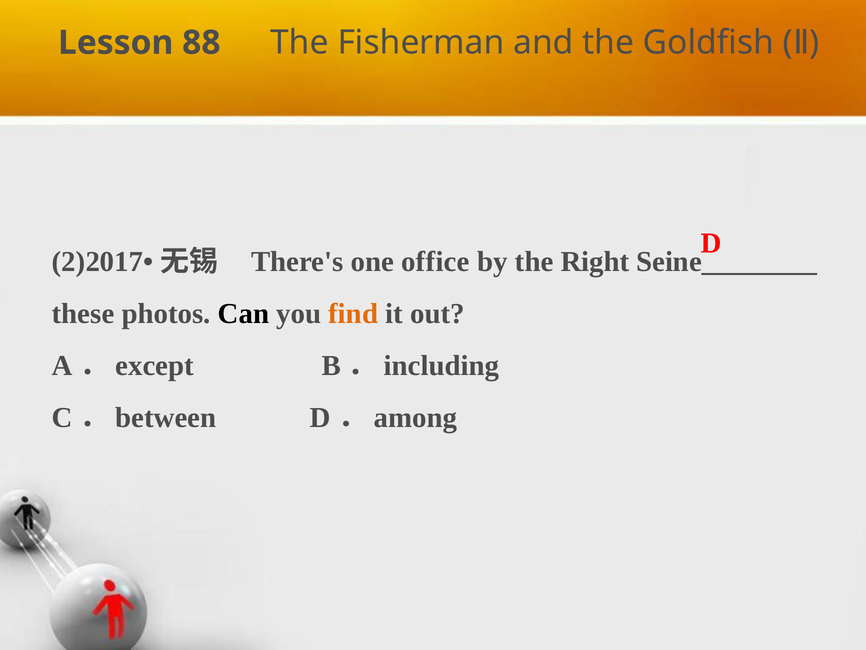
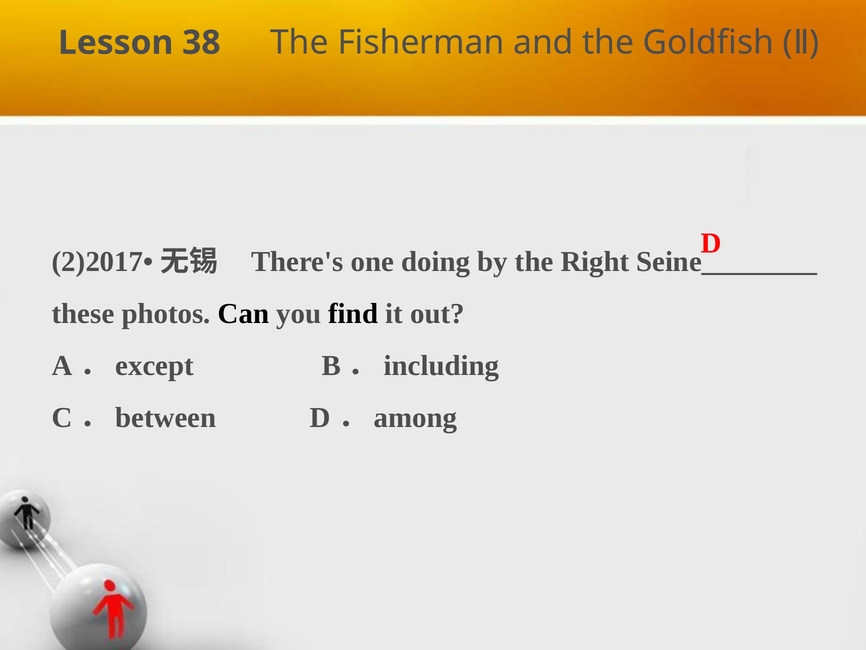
88: 88 -> 38
office: office -> doing
find colour: orange -> black
